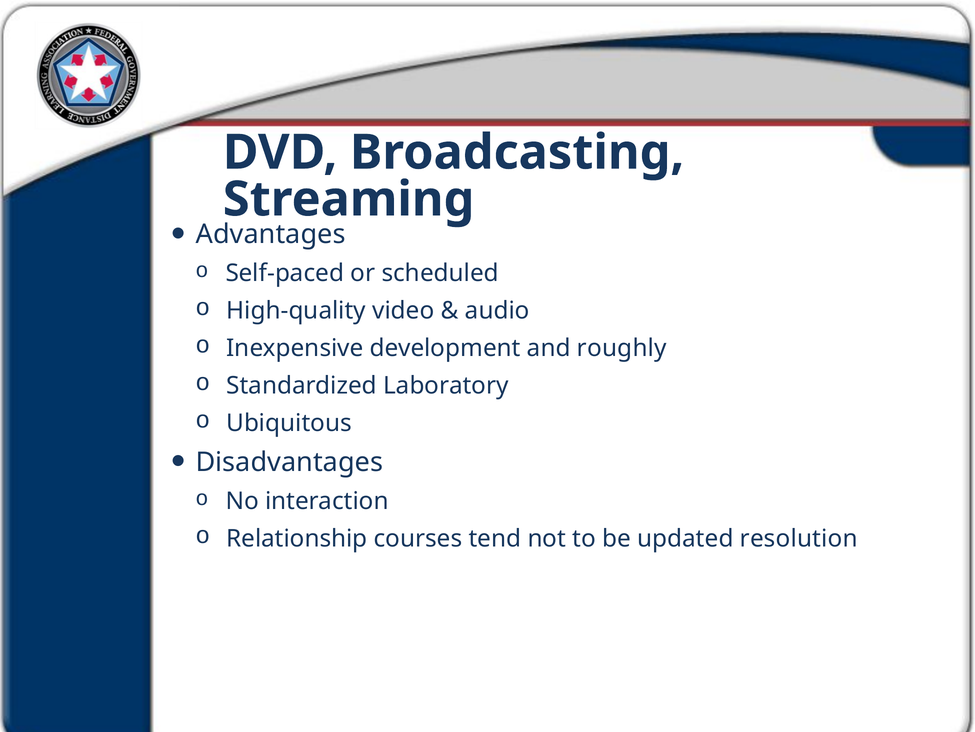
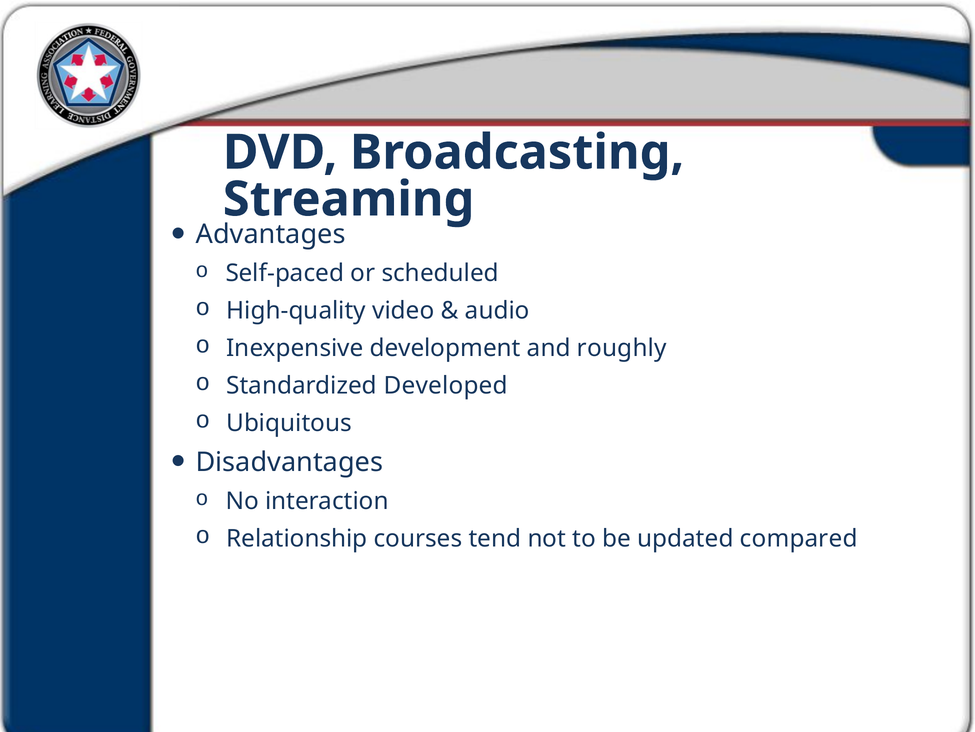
Laboratory: Laboratory -> Developed
resolution: resolution -> compared
